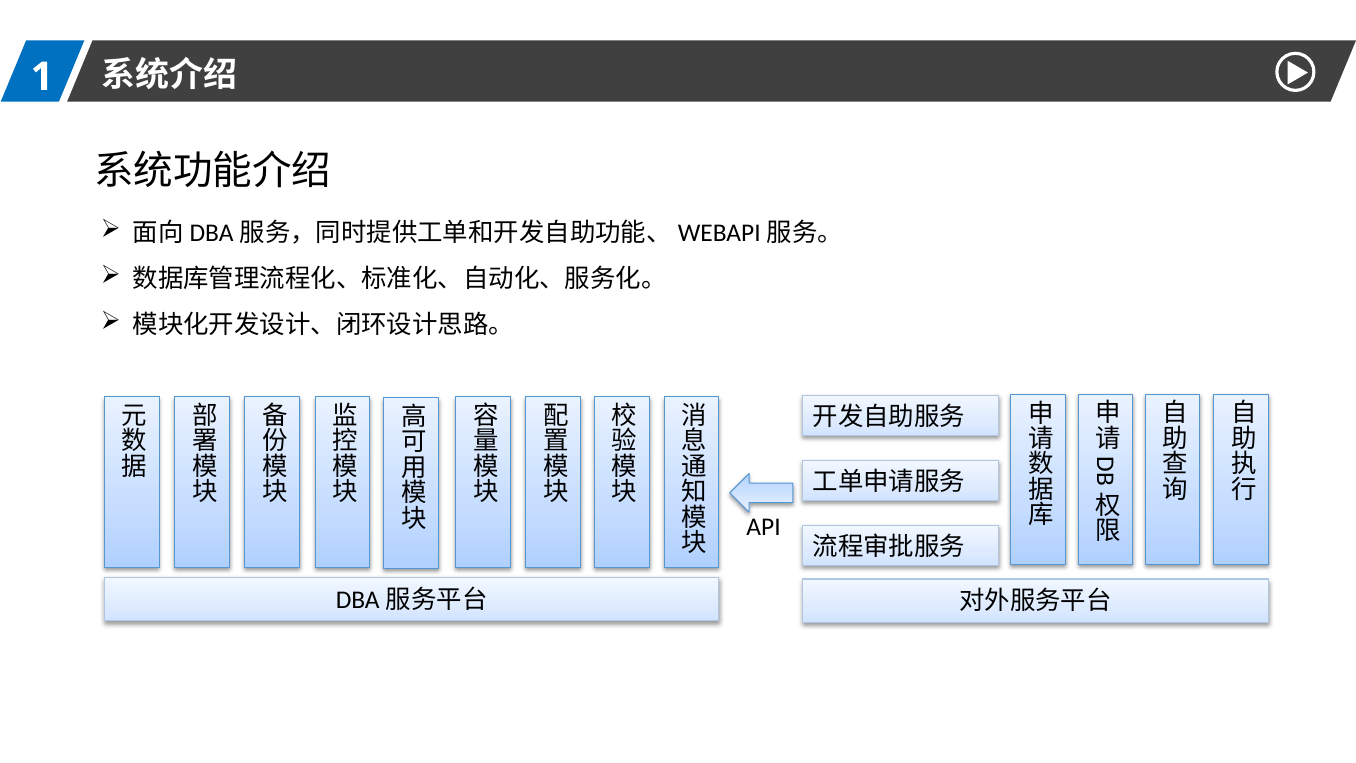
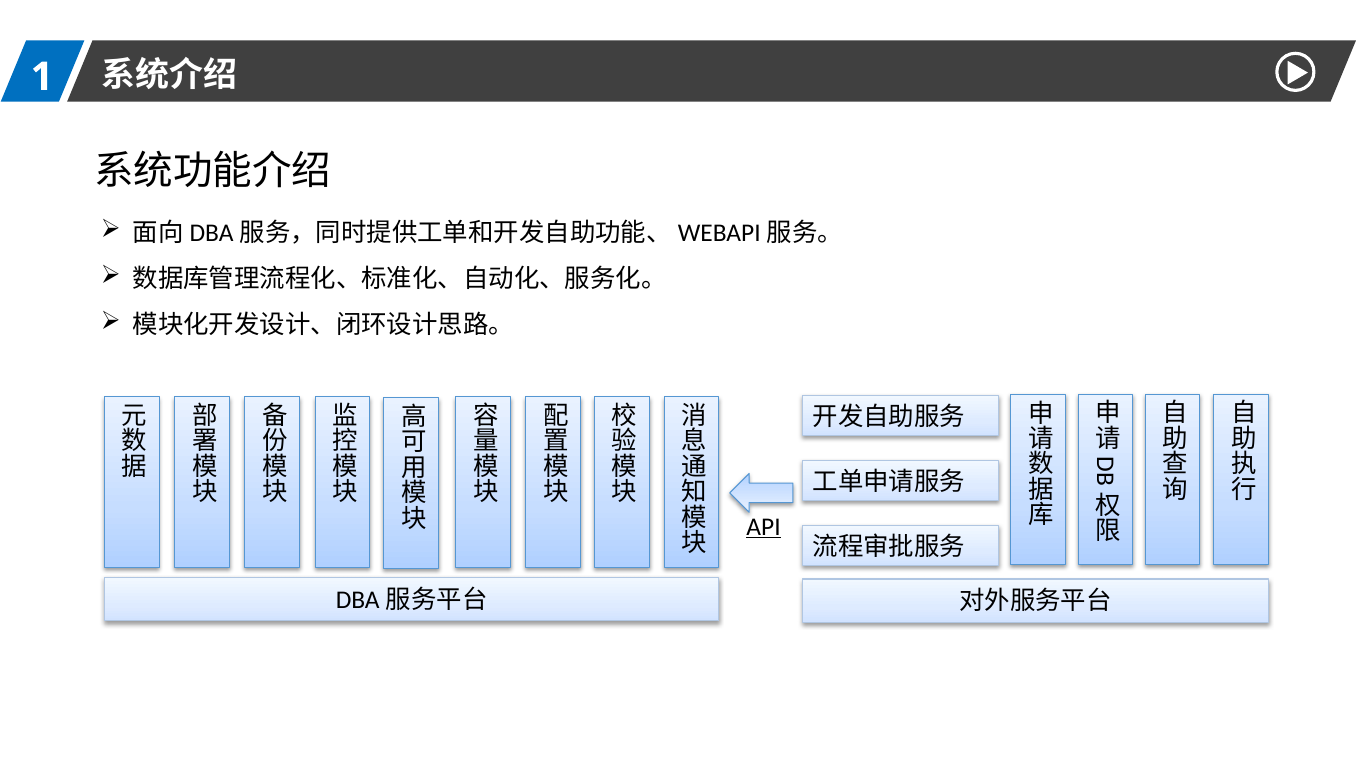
API underline: none -> present
